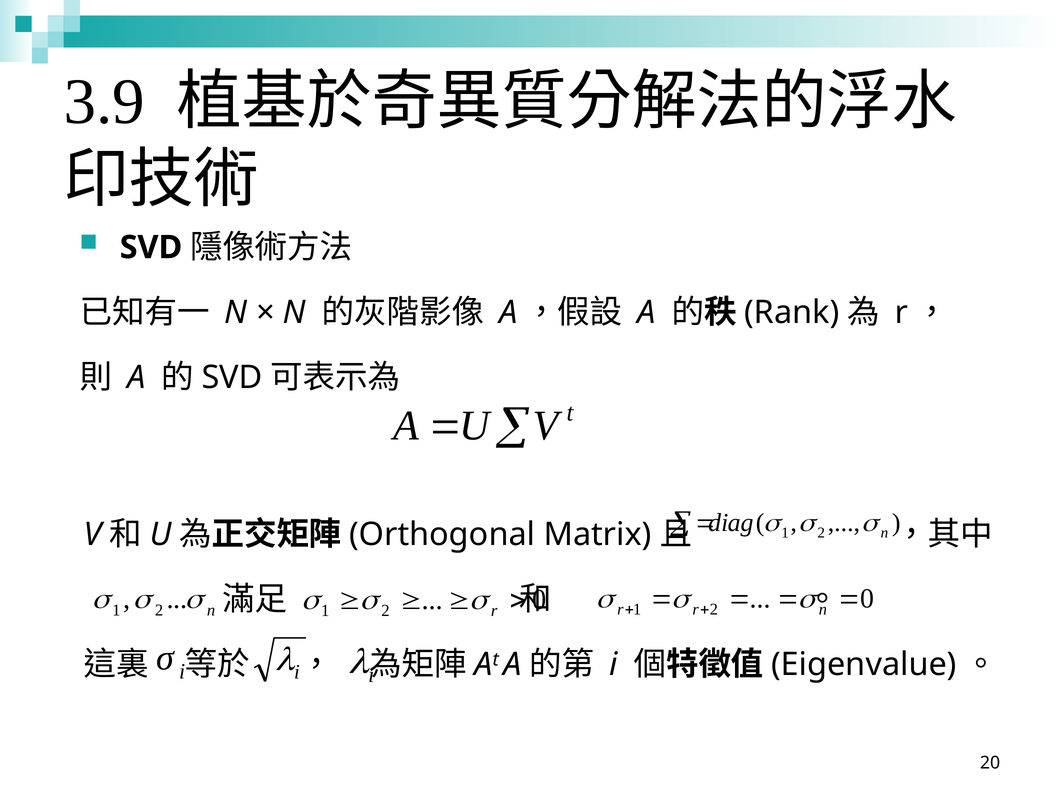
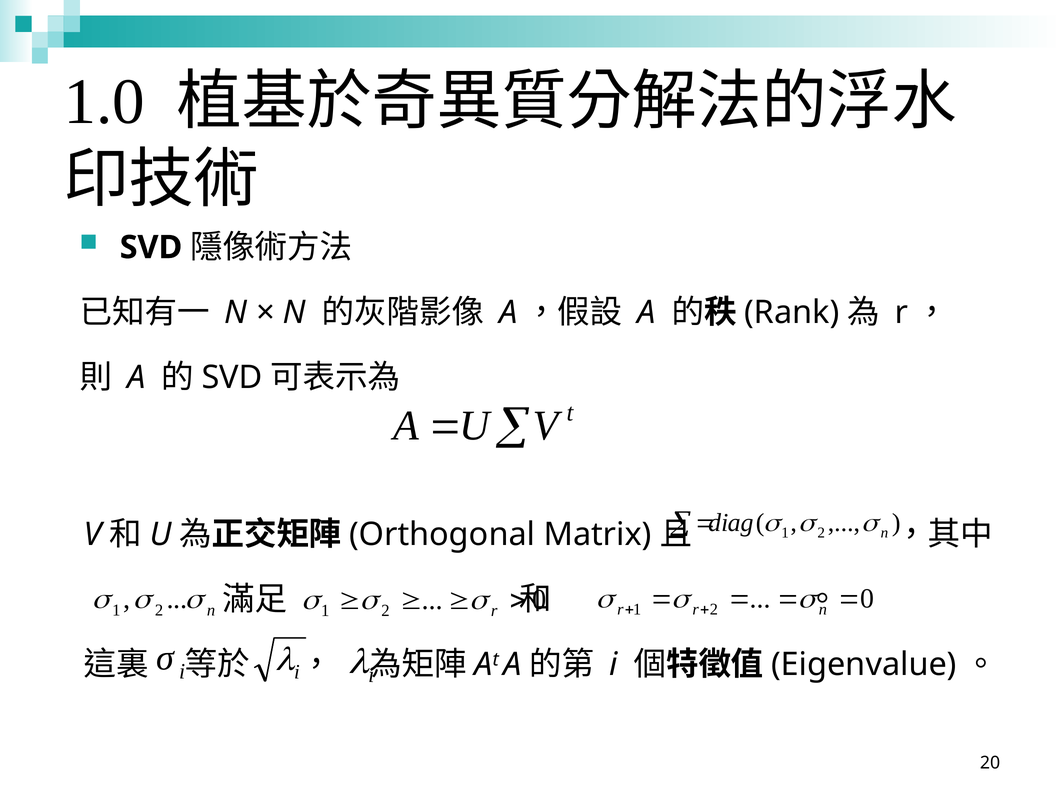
3.9: 3.9 -> 1.0
